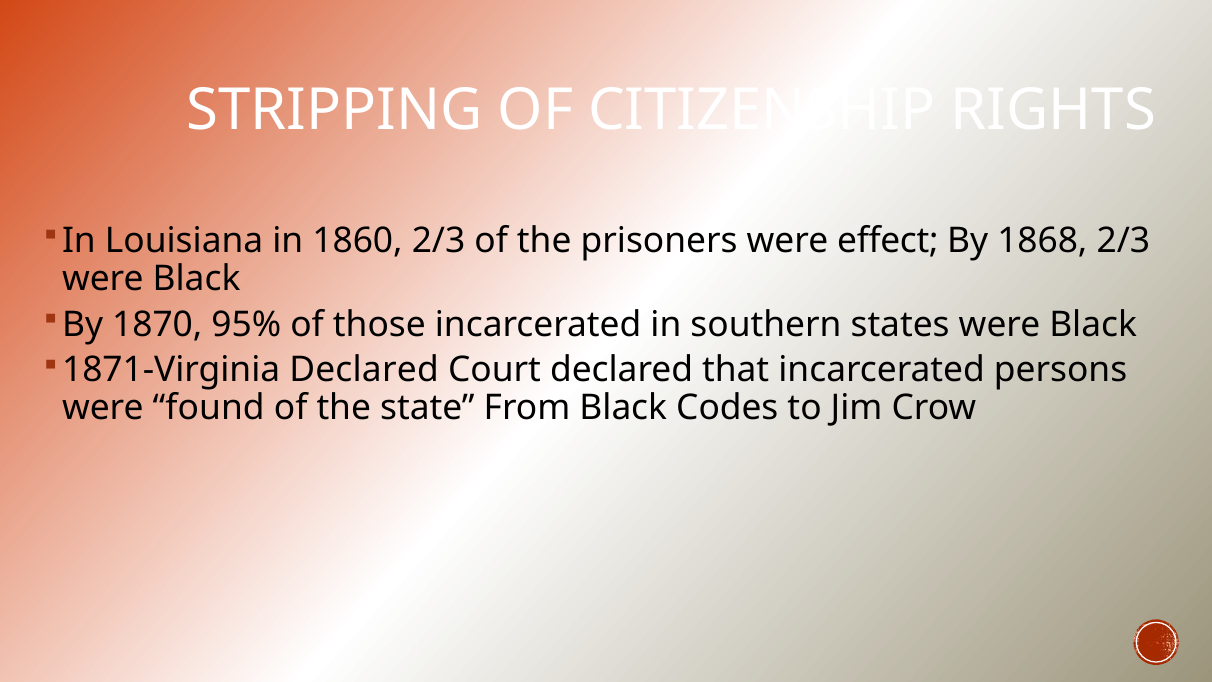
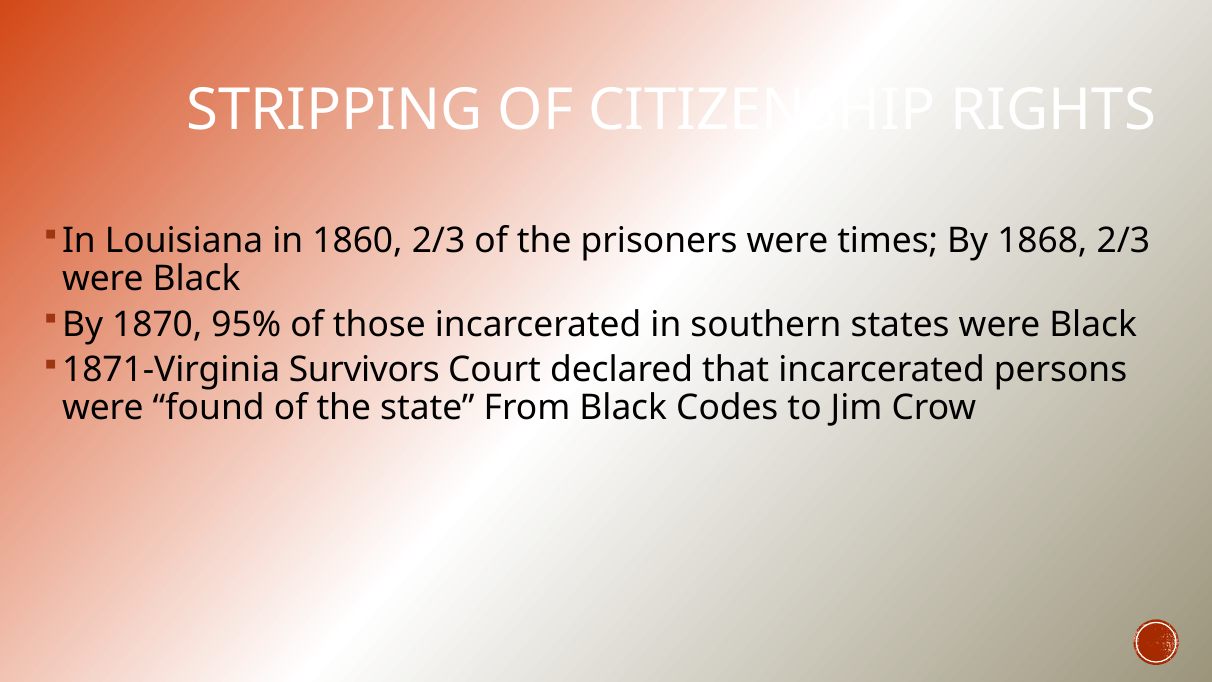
effect: effect -> times
1871-Virginia Declared: Declared -> Survivors
